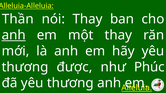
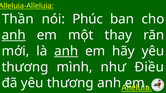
nói Thay: Thay -> Phúc
anh at (66, 51) underline: none -> present
được: được -> mình
Phúc: Phúc -> Điều
